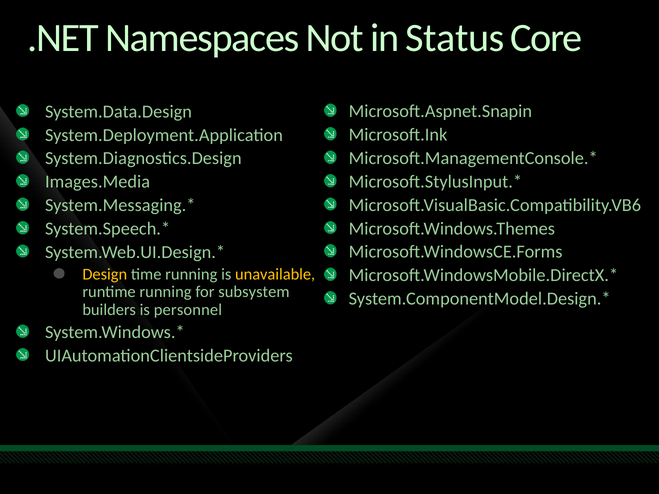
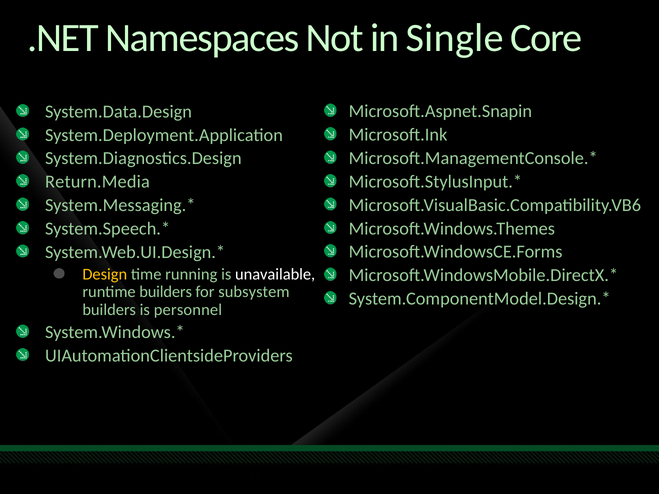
Status: Status -> Single
Images.Media: Images.Media -> Return.Media
unavailable colour: yellow -> white
runtime running: running -> builders
